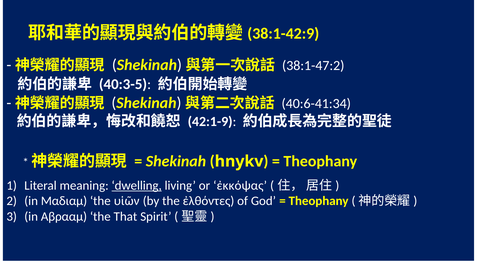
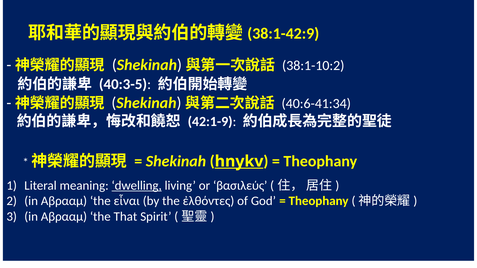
38:1-47:2: 38:1-47:2 -> 38:1-10:2
hnykv underline: none -> present
ἐκκόψας: ἐκκόψας -> βασιλεύς
Μαδιαμ at (64, 201): Μαδιαμ -> Αβρααμ
υἱῶν: υἱῶν -> εἶναι
